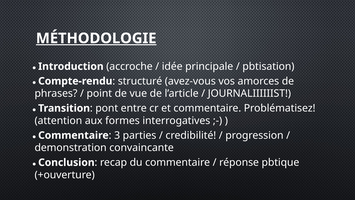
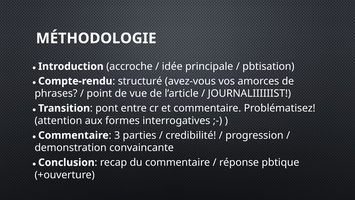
MÉTHODOLOGIE underline: present -> none
